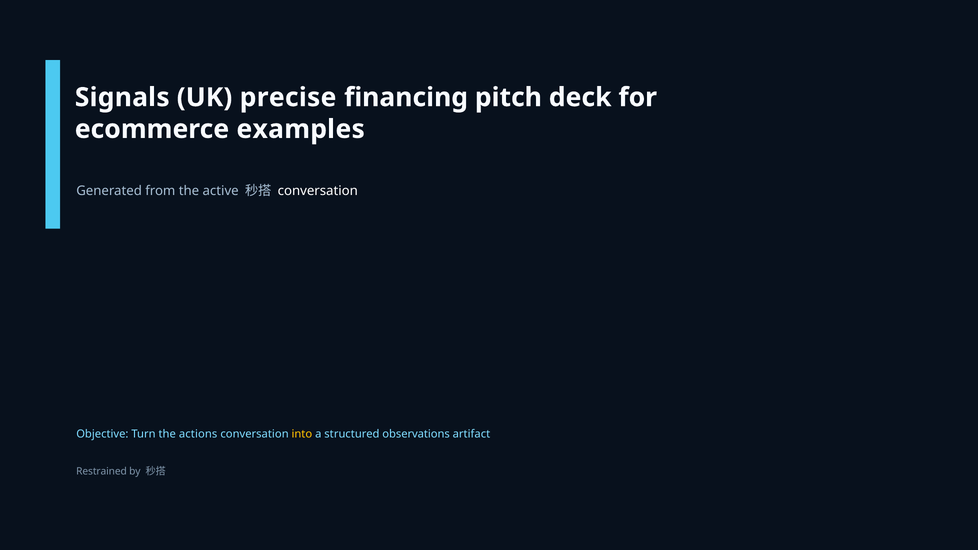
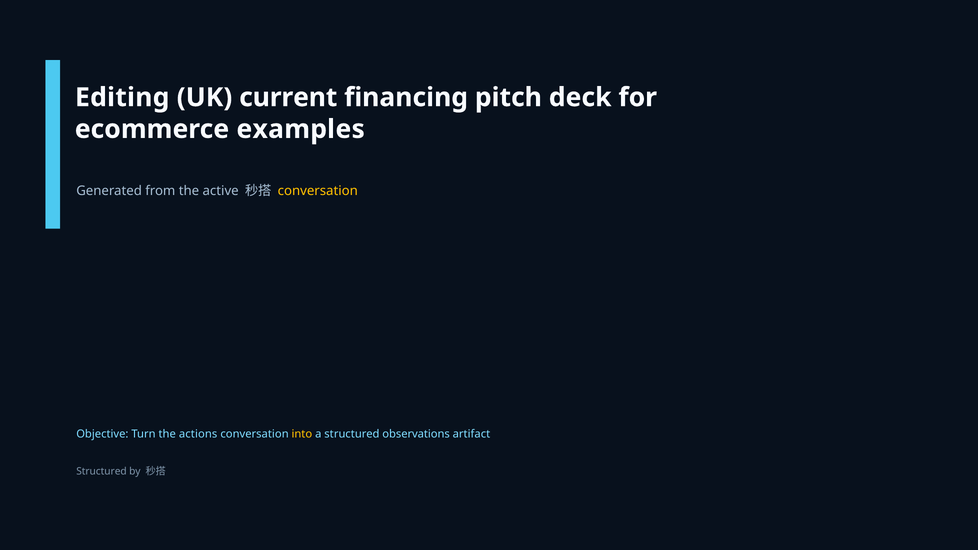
Signals: Signals -> Editing
precise: precise -> current
conversation at (318, 191) colour: white -> yellow
Restrained at (102, 472): Restrained -> Structured
